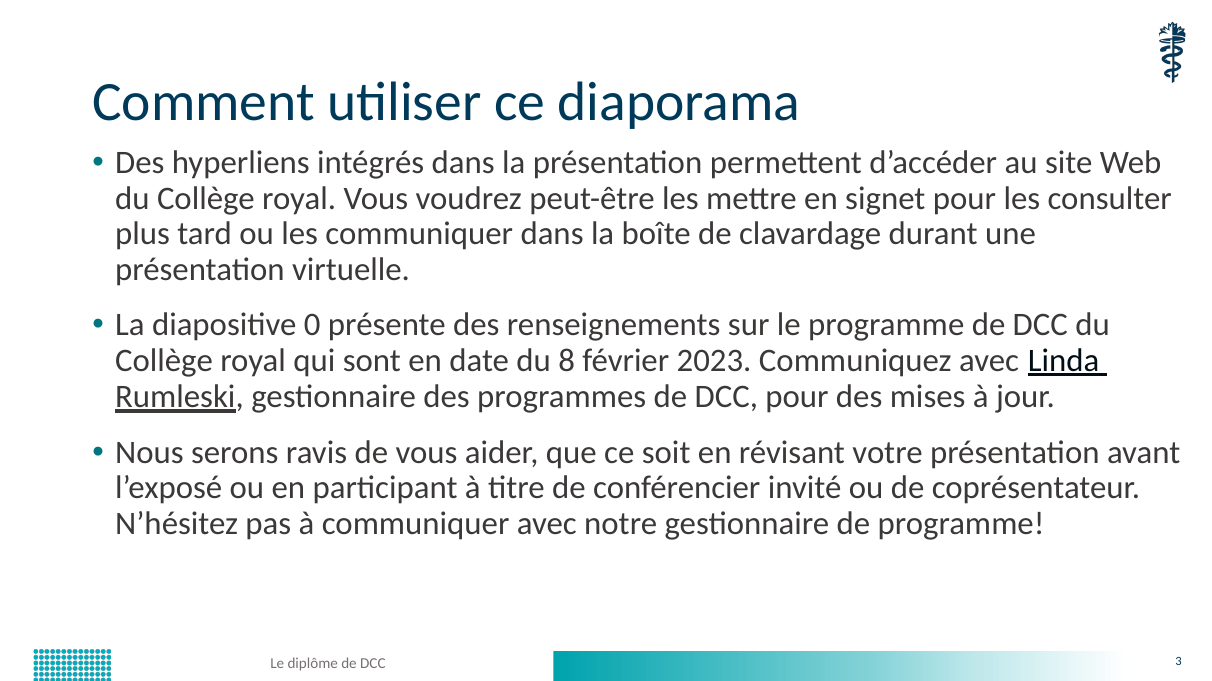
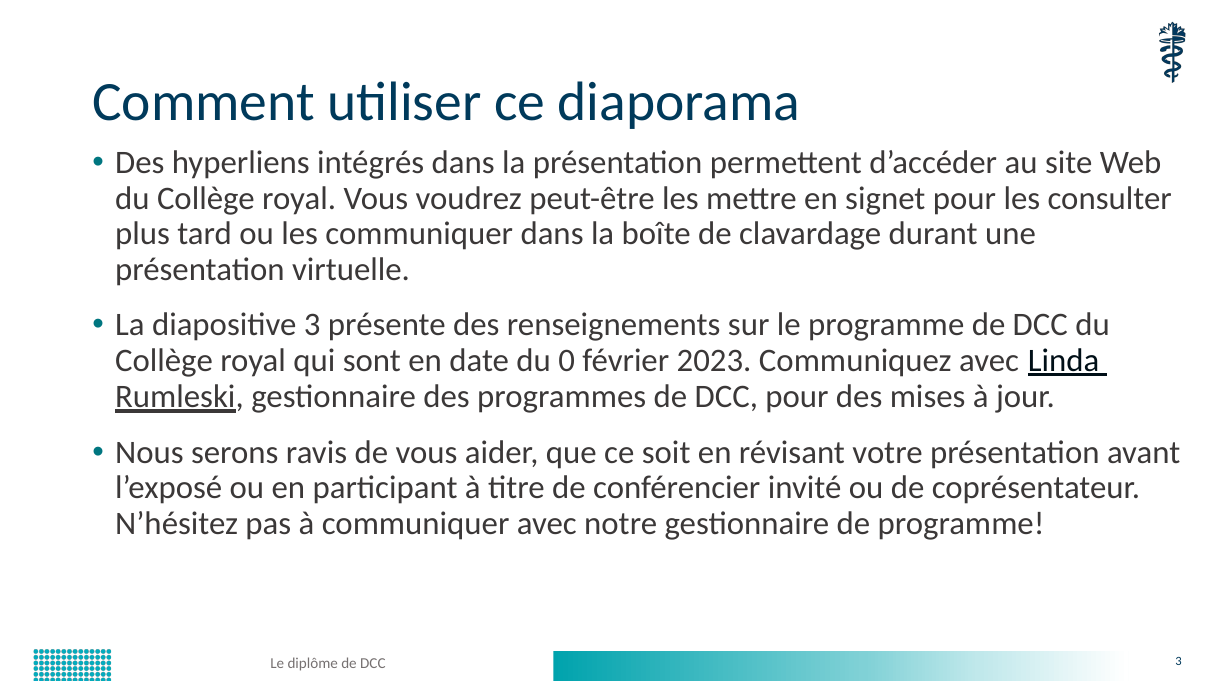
diapositive 0: 0 -> 3
8: 8 -> 0
